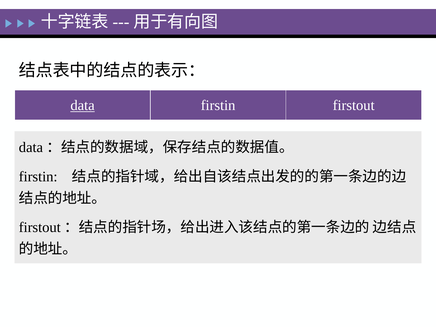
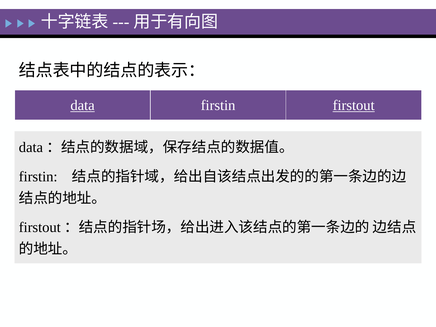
firstout underline: none -> present
